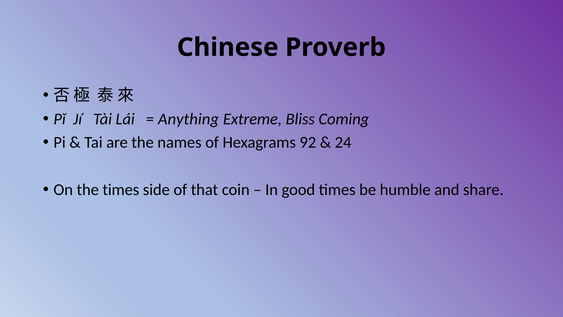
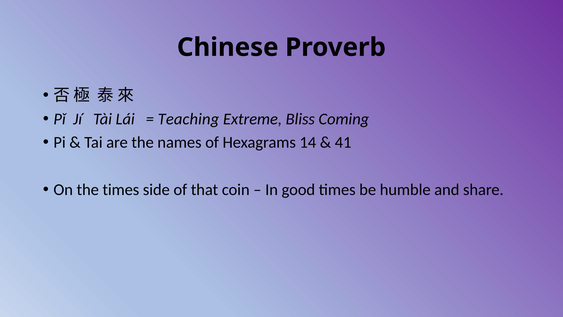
Anything: Anything -> Teaching
92: 92 -> 14
24: 24 -> 41
